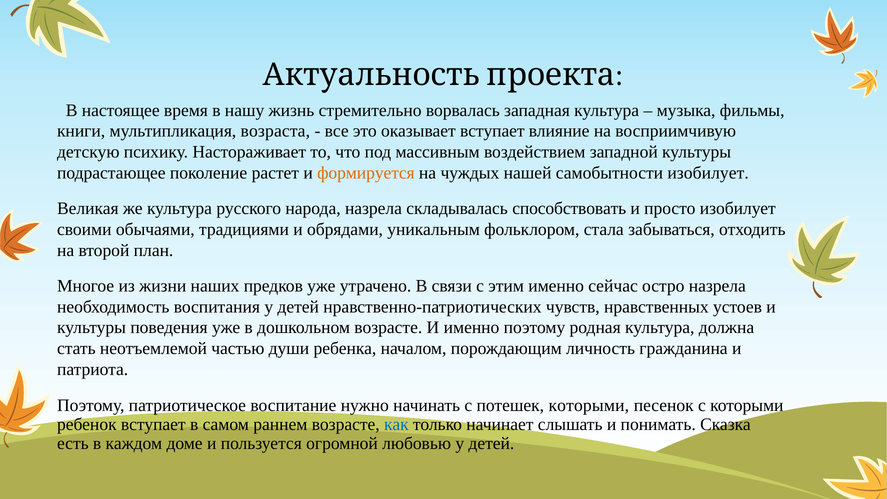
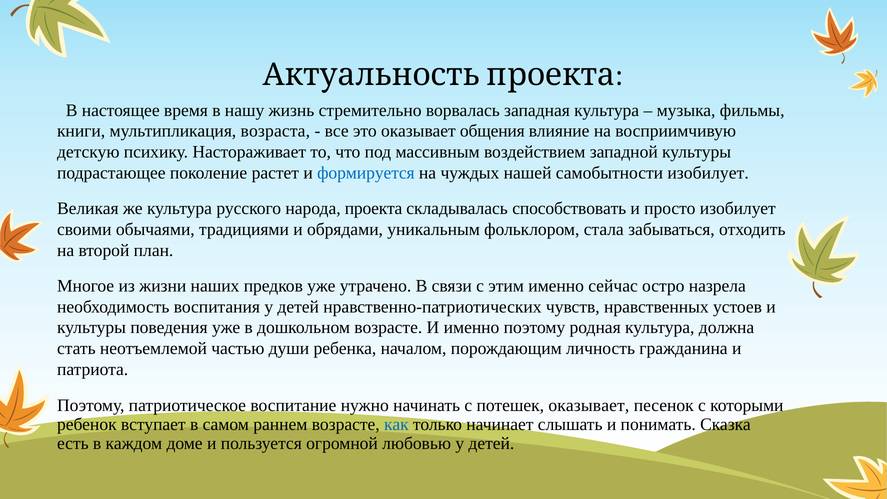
оказывает вступает: вступает -> общения
формируется colour: orange -> blue
народа назрела: назрела -> проекта
потешек которыми: которыми -> оказывает
